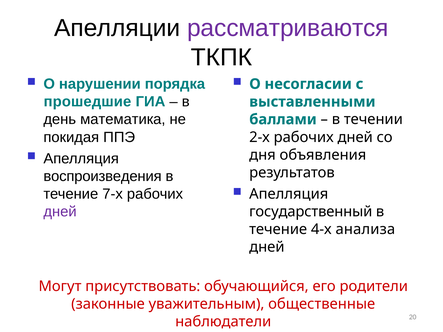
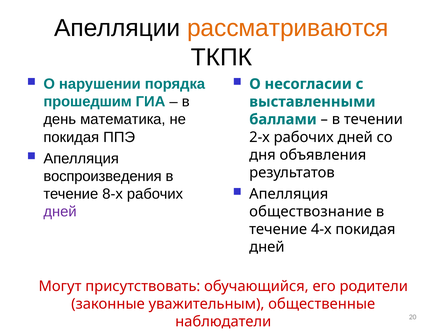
рассматриваются colour: purple -> orange
прошедшие: прошедшие -> прошедшим
7-х: 7-х -> 8-х
государственный: государственный -> обществознание
4-х анализа: анализа -> покидая
